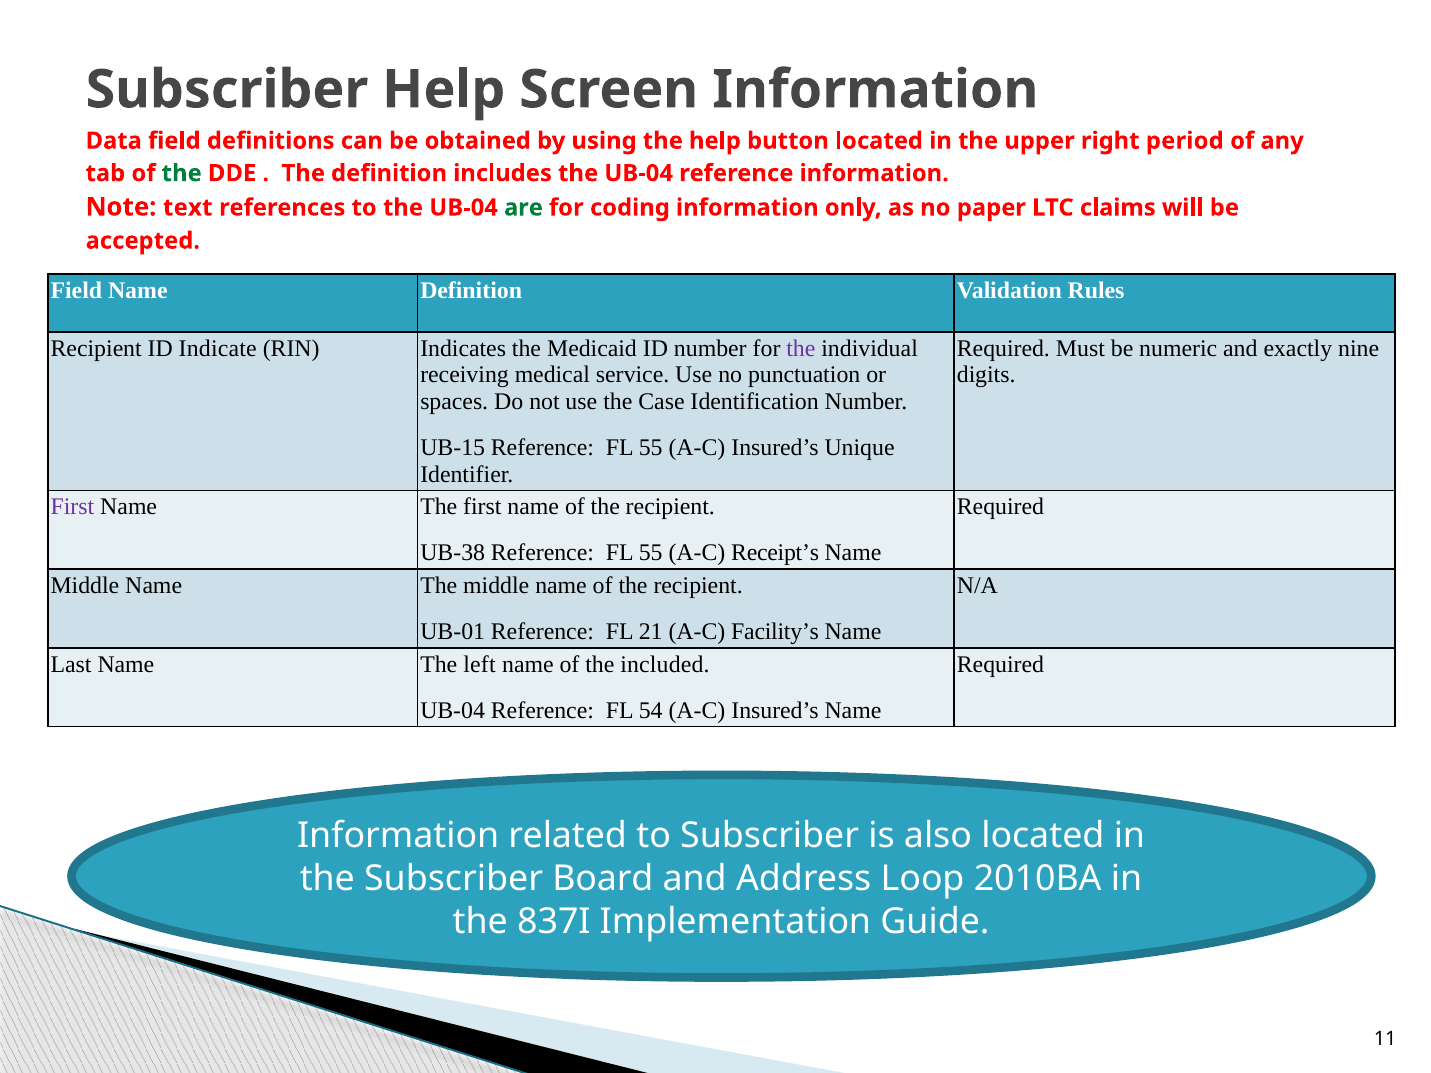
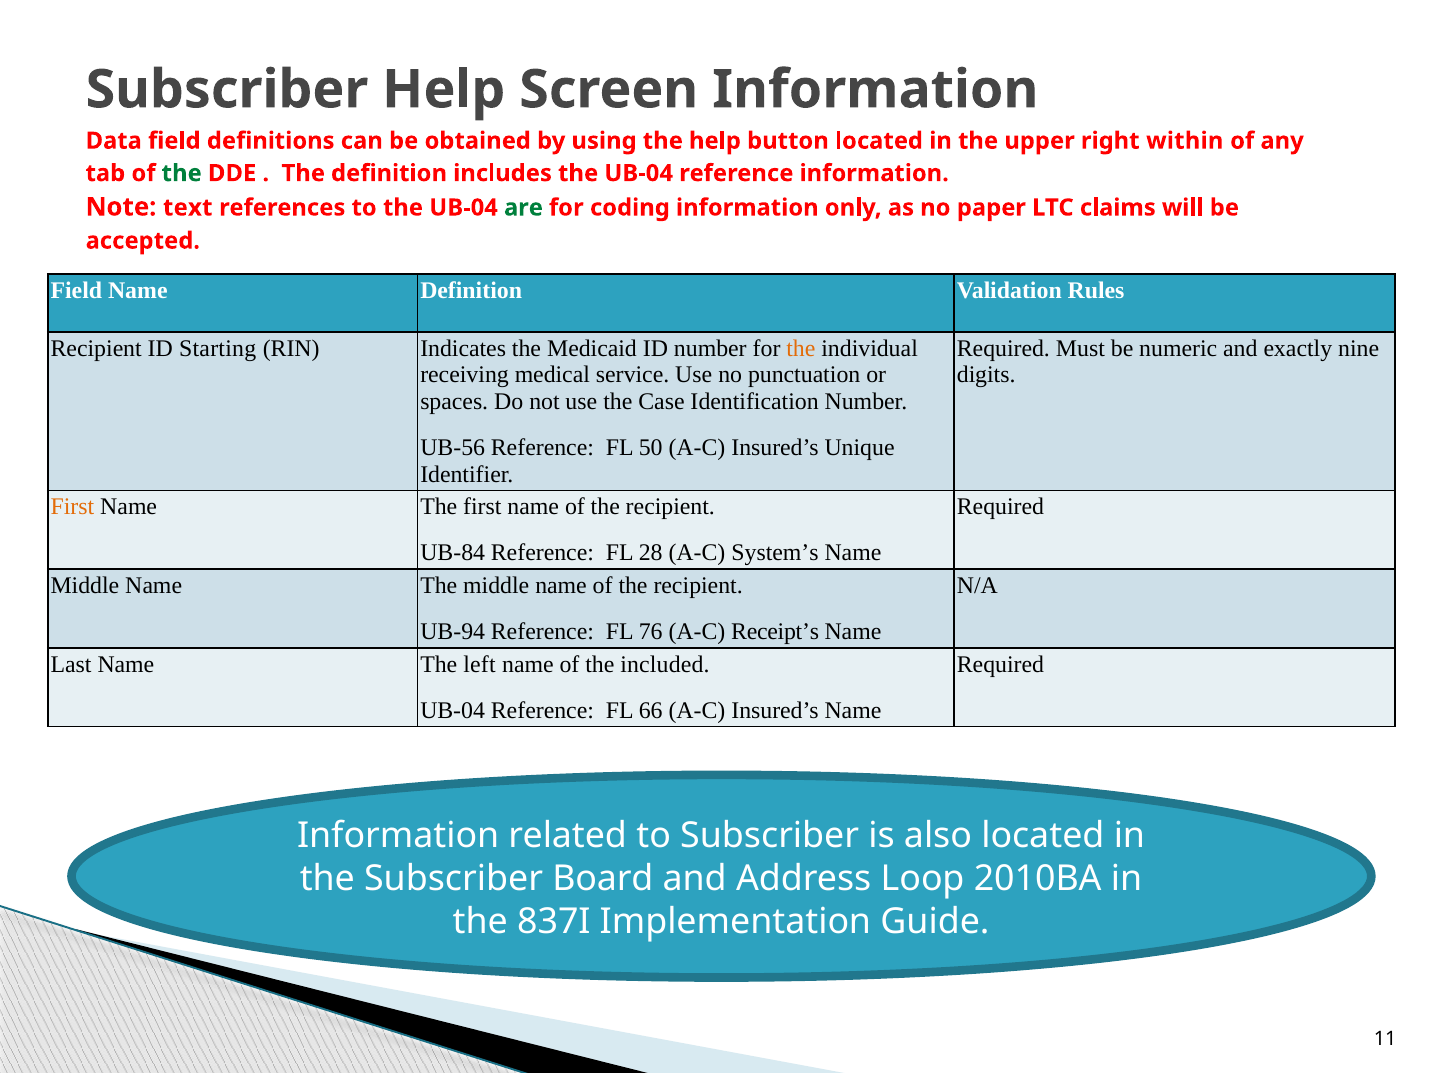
period: period -> within
Indicate: Indicate -> Starting
the at (801, 349) colour: purple -> orange
UB-15: UB-15 -> UB-56
55 at (651, 448): 55 -> 50
First at (72, 507) colour: purple -> orange
UB-38: UB-38 -> UB-84
55 at (651, 553): 55 -> 28
Receipt’s: Receipt’s -> System’s
UB-01: UB-01 -> UB-94
21: 21 -> 76
Facility’s: Facility’s -> Receipt’s
54: 54 -> 66
